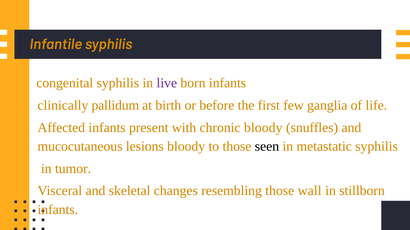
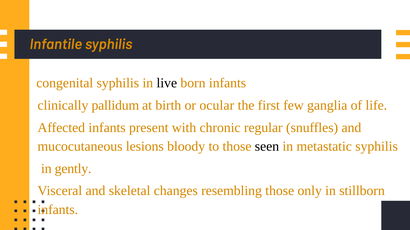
live colour: purple -> black
before: before -> ocular
chronic bloody: bloody -> regular
tumor: tumor -> gently
wall: wall -> only
